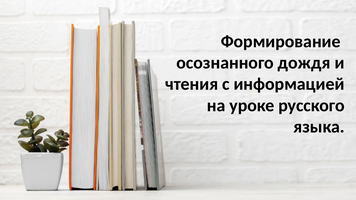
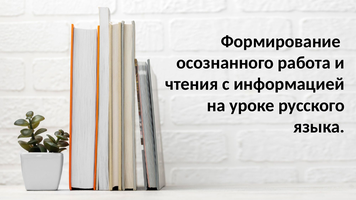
дождя: дождя -> работа
